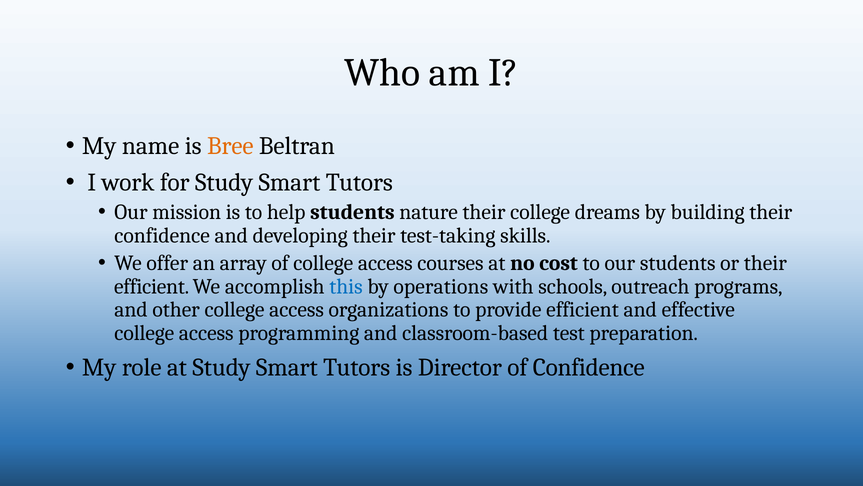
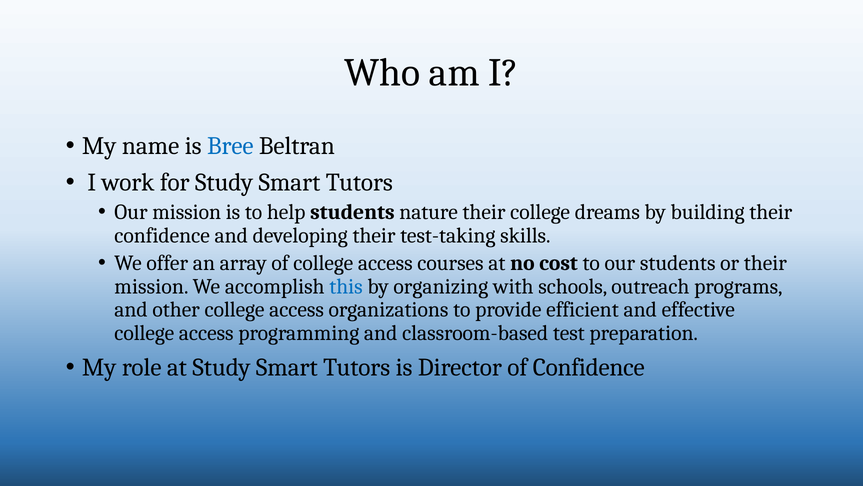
Bree colour: orange -> blue
efficient at (152, 286): efficient -> mission
operations: operations -> organizing
